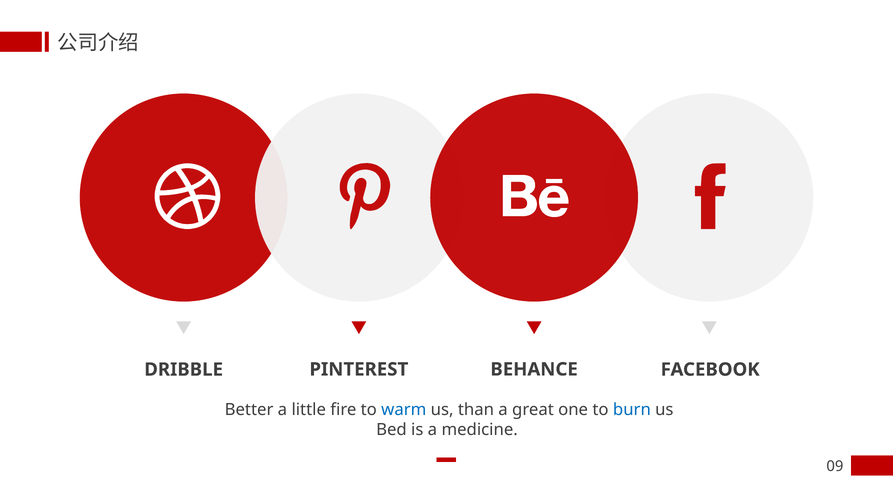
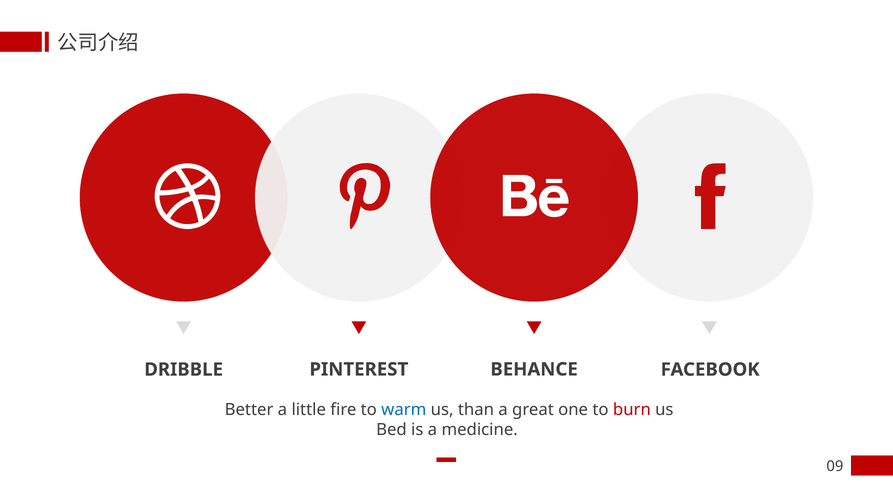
burn colour: blue -> red
